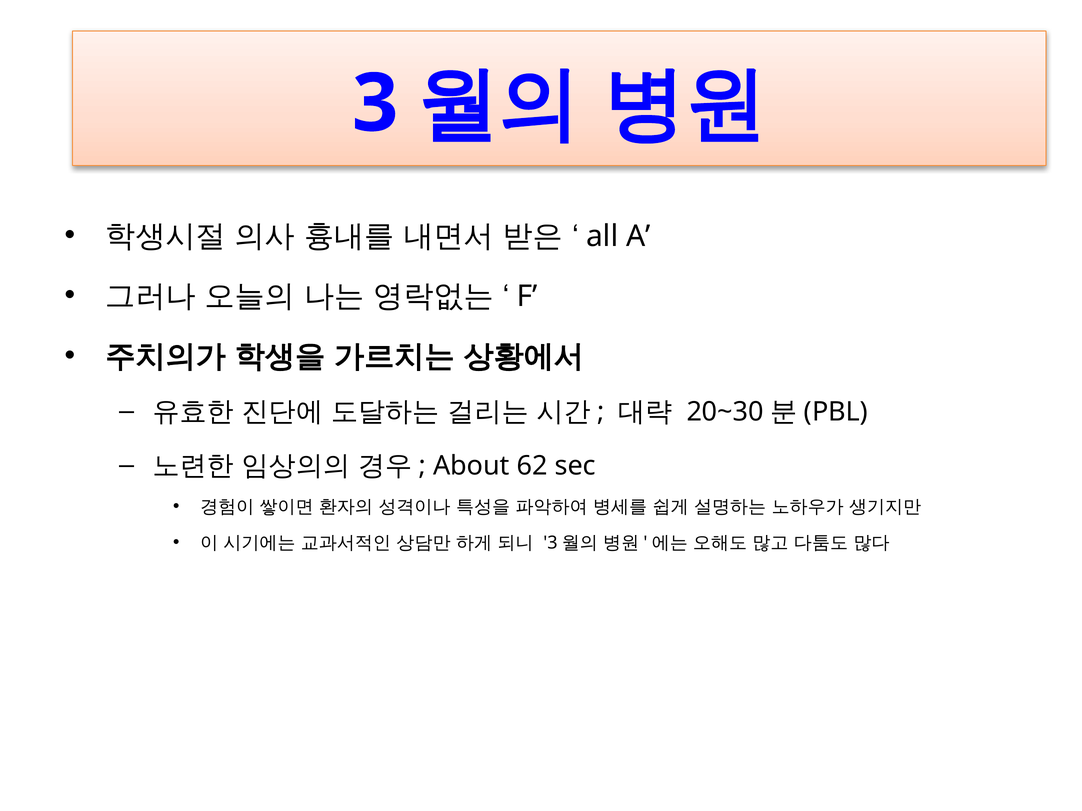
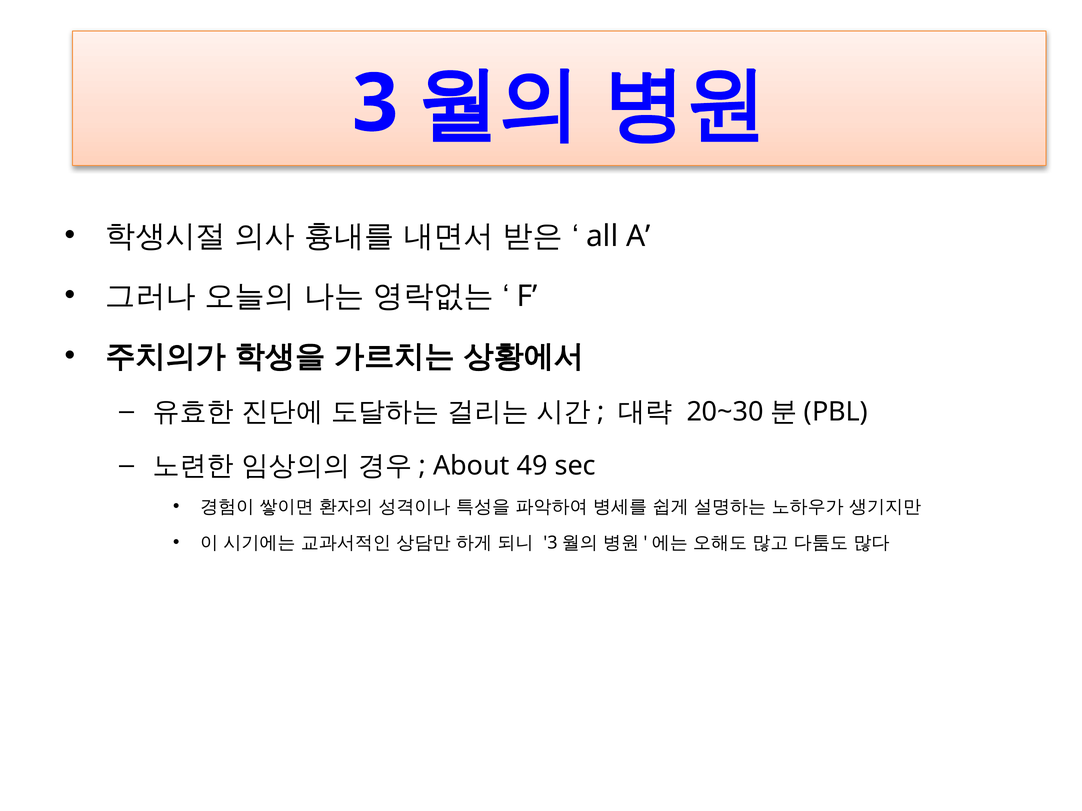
62: 62 -> 49
